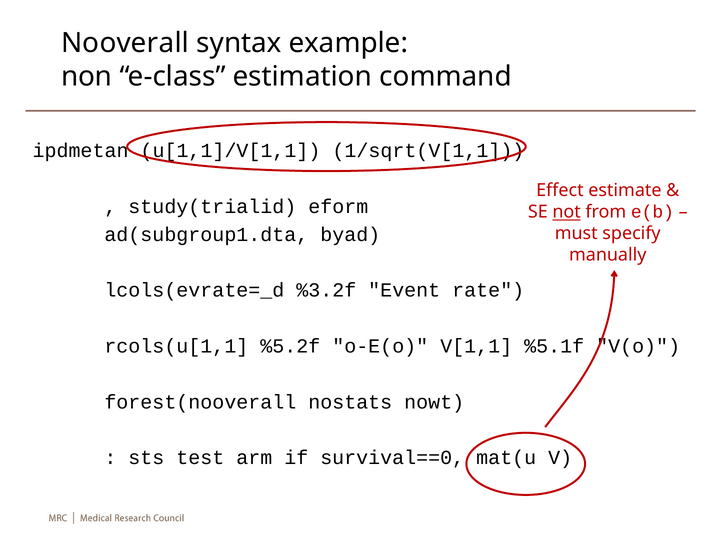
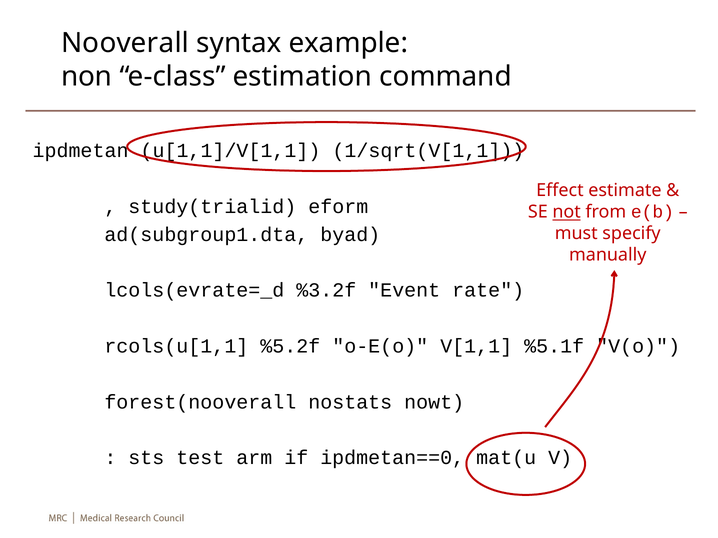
survival==0: survival==0 -> ipdmetan==0
